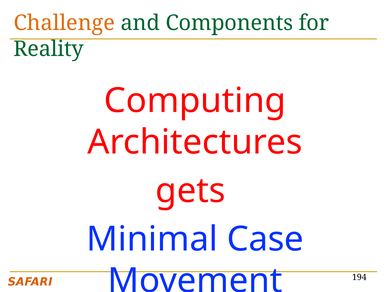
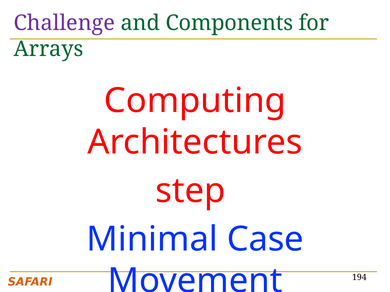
Challenge colour: orange -> purple
Reality: Reality -> Arrays
gets: gets -> step
